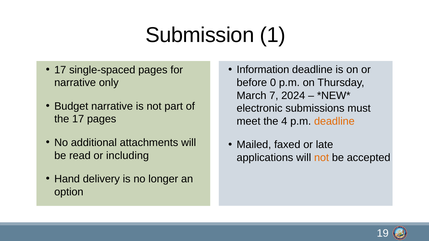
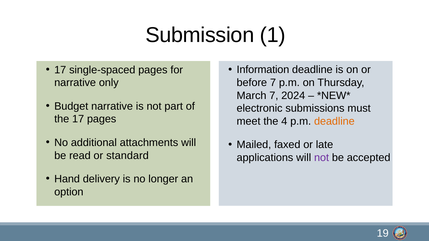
before 0: 0 -> 7
including: including -> standard
not at (322, 158) colour: orange -> purple
